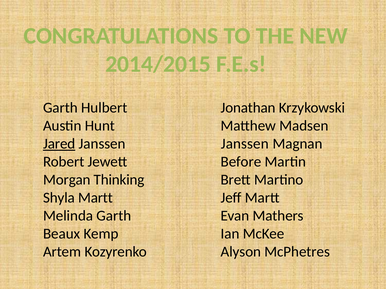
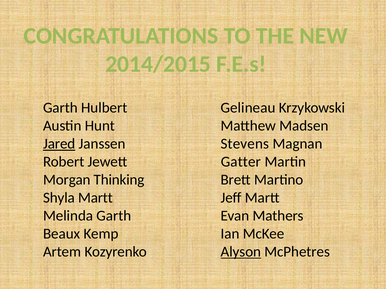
Jonathan: Jonathan -> Gelineau
Janssen at (245, 144): Janssen -> Stevens
Before: Before -> Gatter
Alyson underline: none -> present
